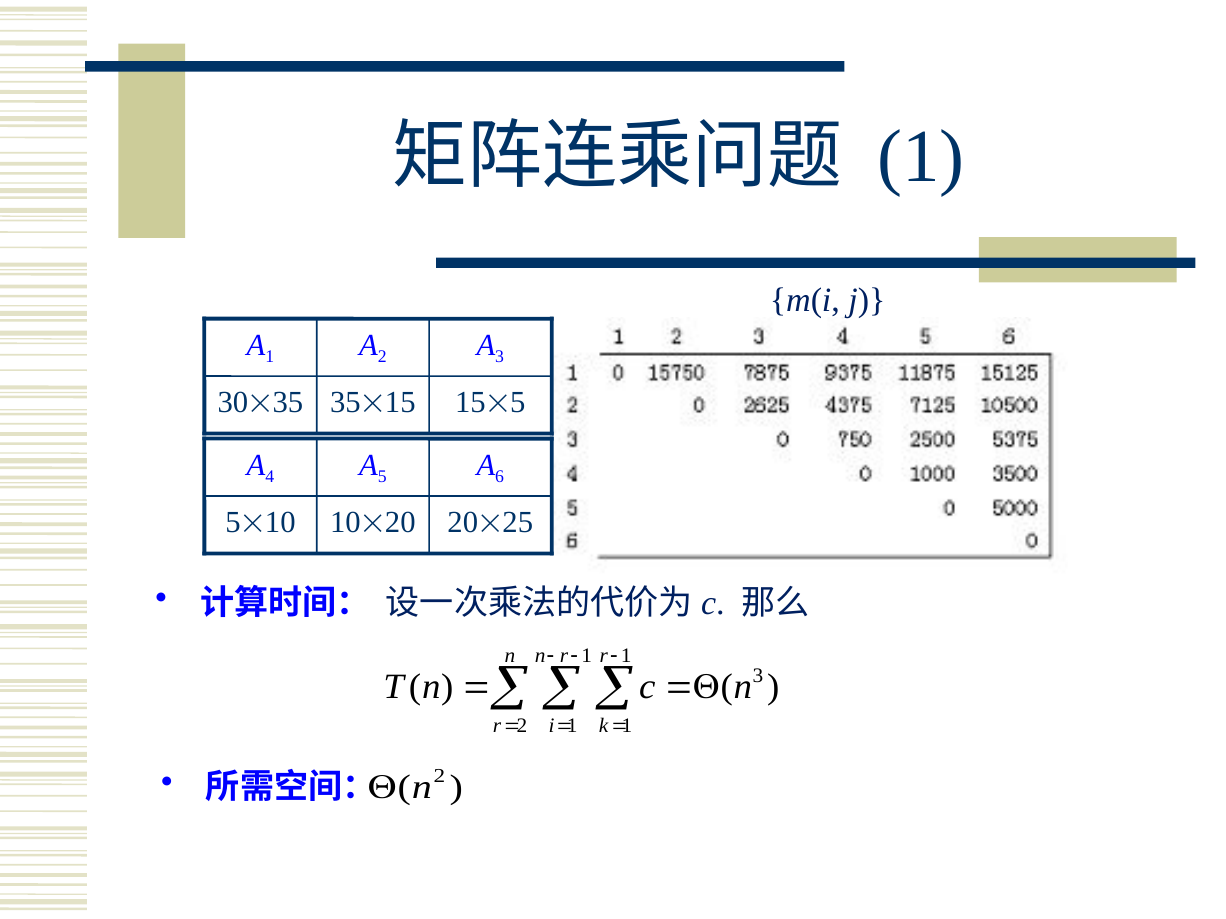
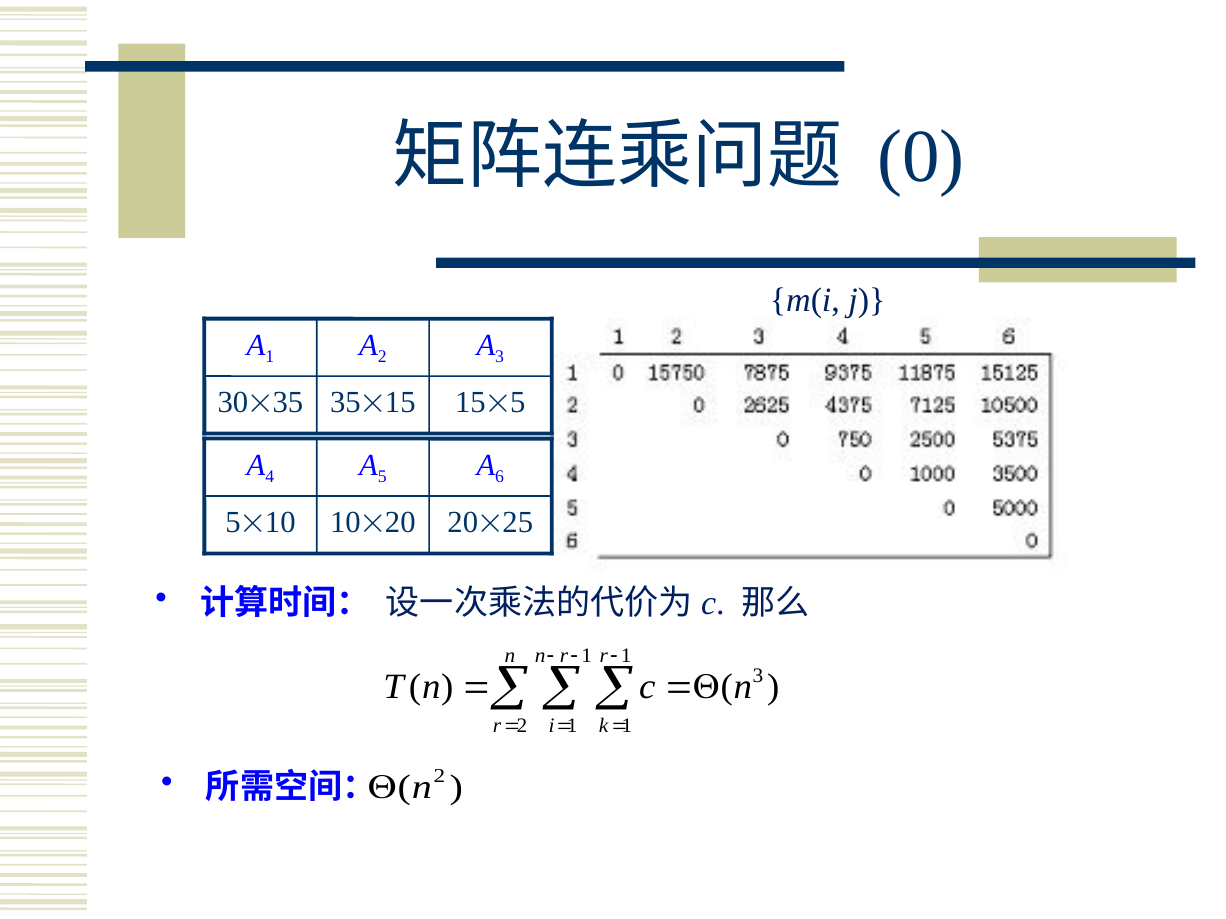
1 at (921, 156): 1 -> 0
